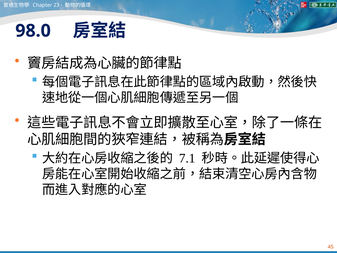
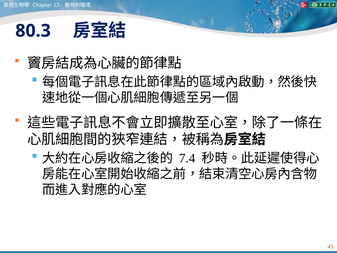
98.0: 98.0 -> 80.3
7.1: 7.1 -> 7.4
